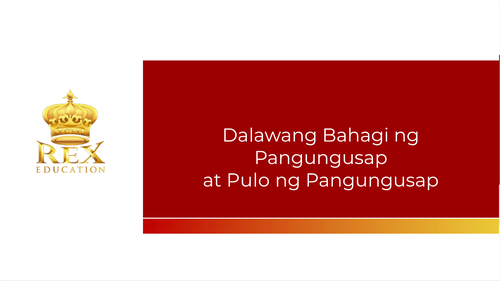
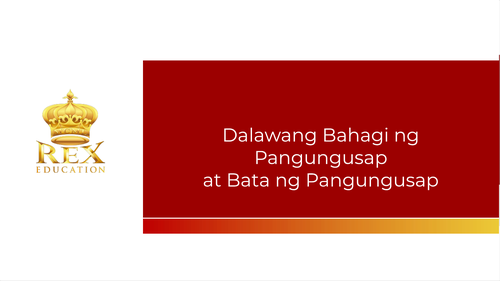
Pulo: Pulo -> Bata
